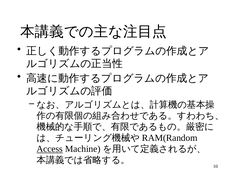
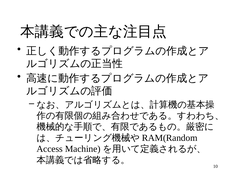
Access underline: present -> none
